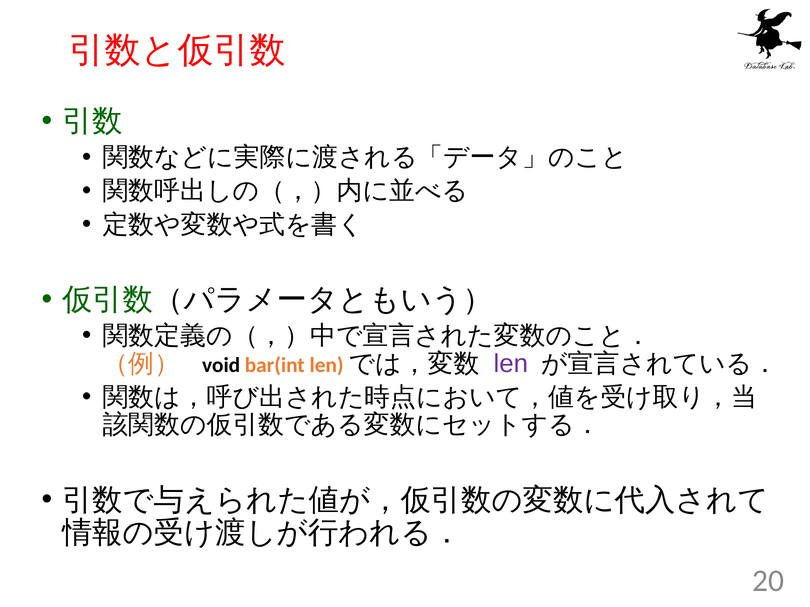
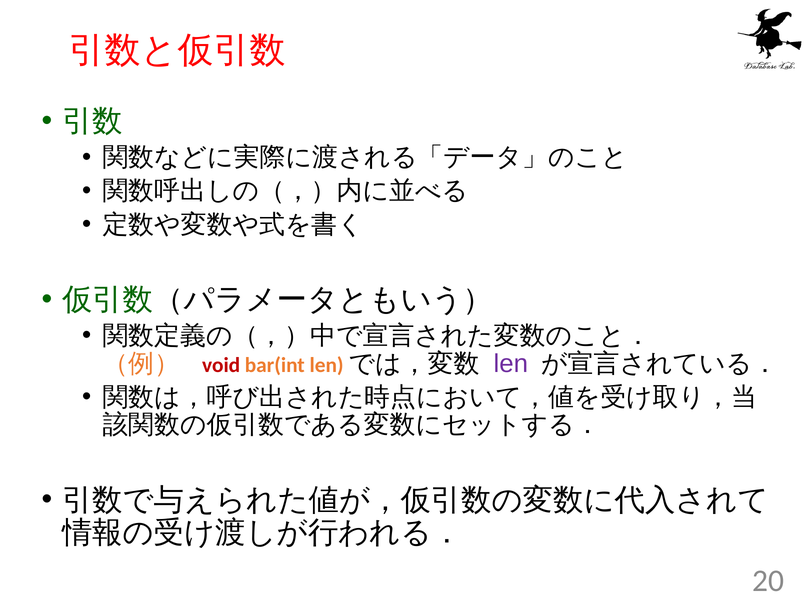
void colour: black -> red
